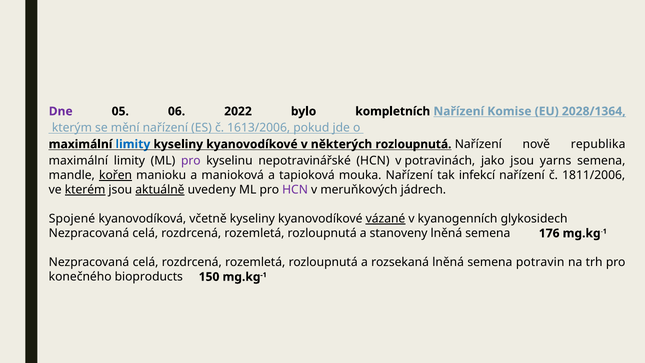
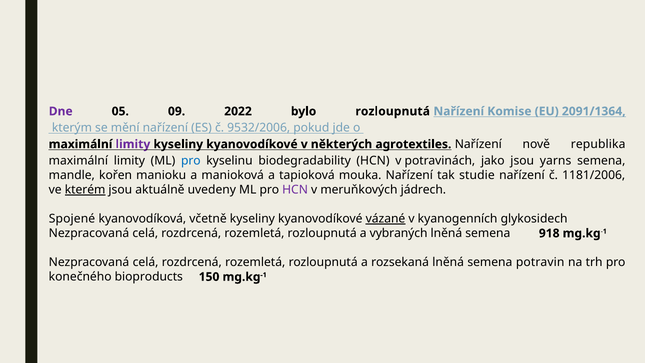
06: 06 -> 09
bylo kompletních: kompletních -> rozloupnutá
2028/1364: 2028/1364 -> 2091/1364
1613/2006: 1613/2006 -> 9532/2006
limity at (133, 144) colour: blue -> purple
některých rozloupnutá: rozloupnutá -> agrotextiles
pro at (191, 161) colour: purple -> blue
nepotravinářské: nepotravinářské -> biodegradability
kořen underline: present -> none
infekcí: infekcí -> studie
1811/2006: 1811/2006 -> 1181/2006
aktuálně underline: present -> none
stanoveny: stanoveny -> vybraných
176: 176 -> 918
